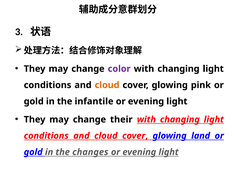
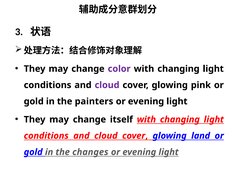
cloud at (107, 85) colour: orange -> purple
infantile: infantile -> painters
their: their -> itself
